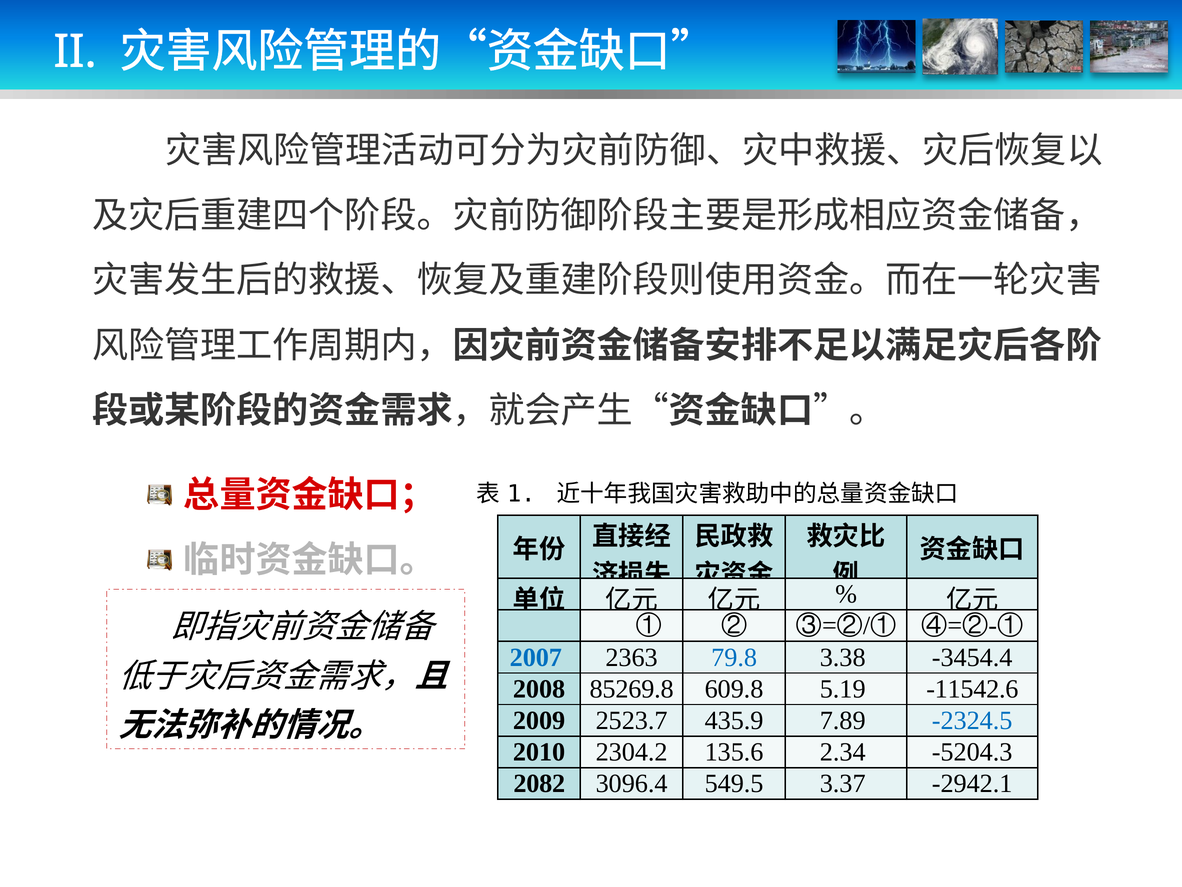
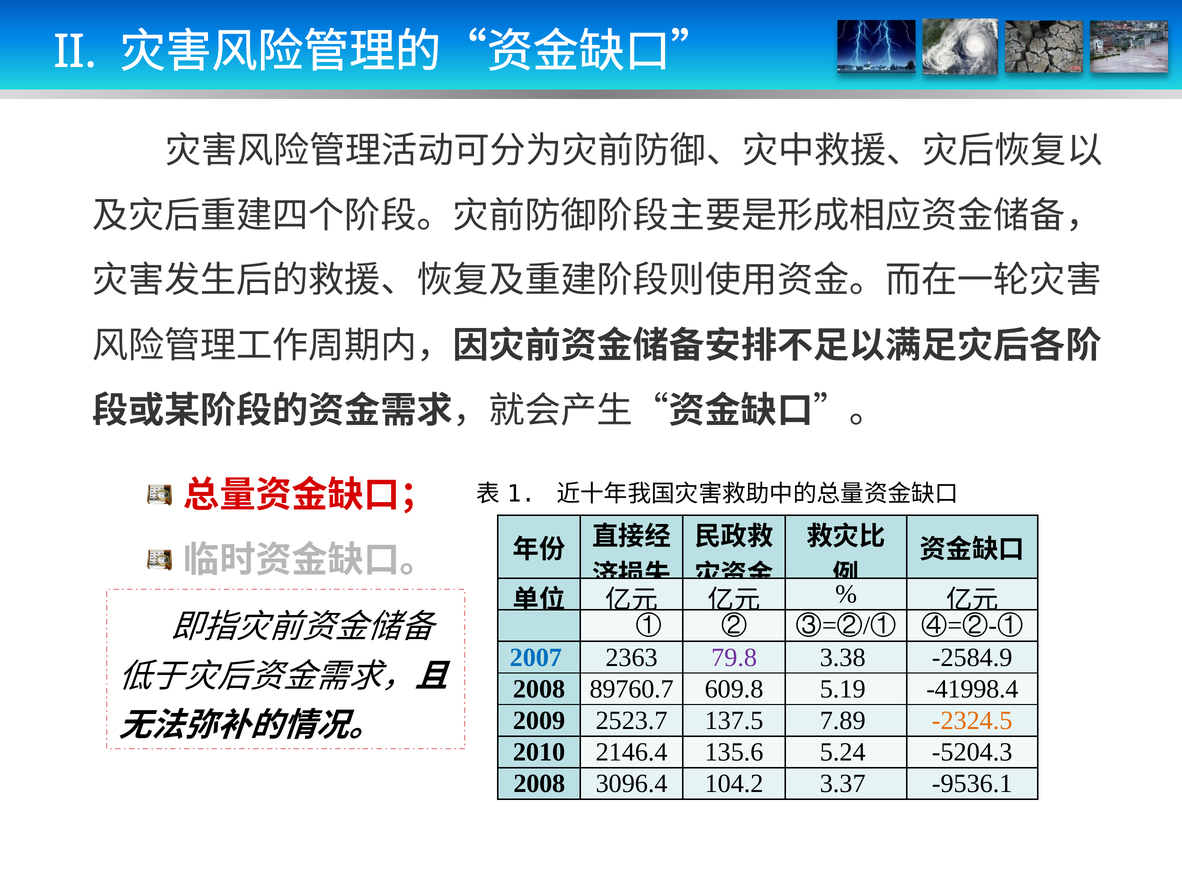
79.8 colour: blue -> purple
-3454.4: -3454.4 -> -2584.9
85269.8: 85269.8 -> 89760.7
-11542.6: -11542.6 -> -41998.4
435.9: 435.9 -> 137.5
-2324.5 colour: blue -> orange
2304.2: 2304.2 -> 2146.4
2.34: 2.34 -> 5.24
2082 at (539, 783): 2082 -> 2008
549.5: 549.5 -> 104.2
-2942.1: -2942.1 -> -9536.1
